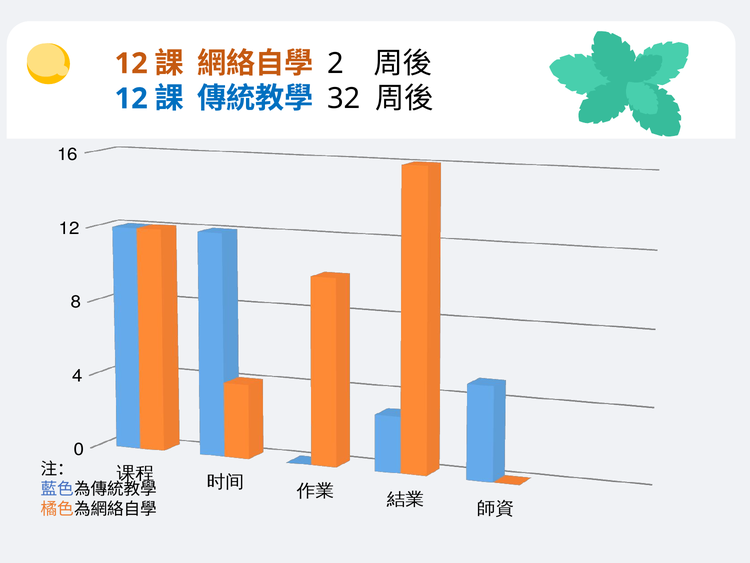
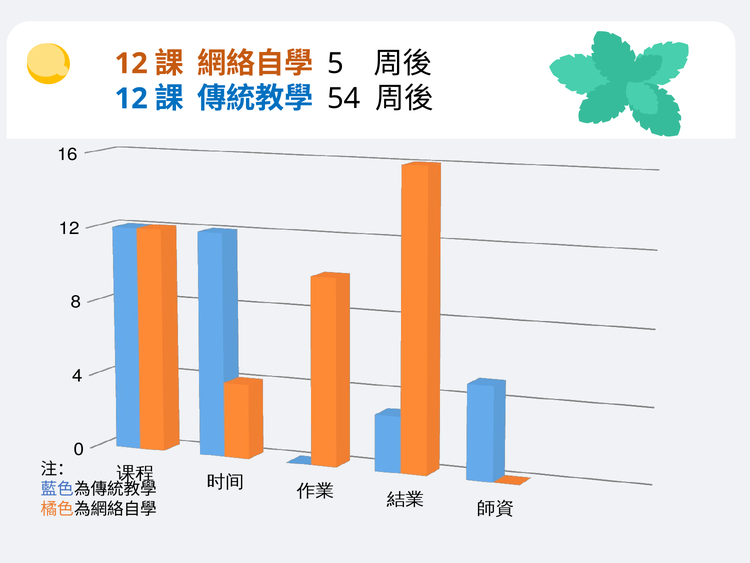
2: 2 -> 5
32: 32 -> 54
